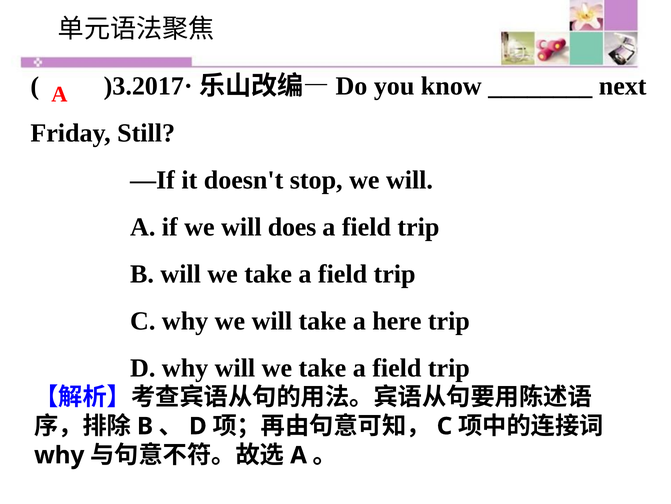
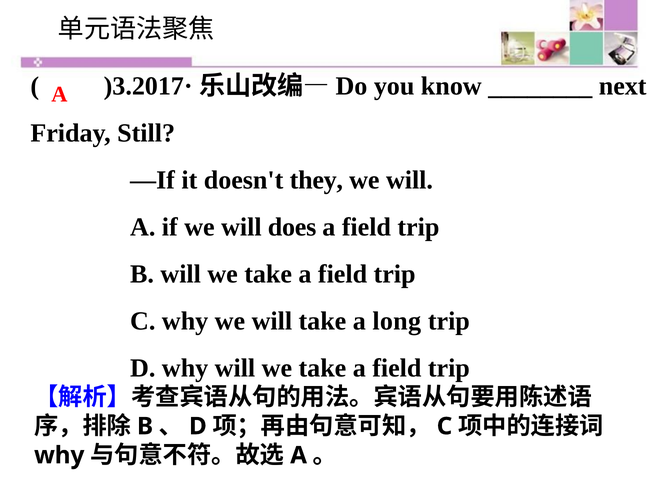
stop: stop -> they
here: here -> long
